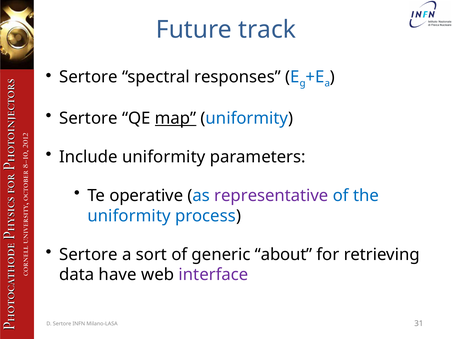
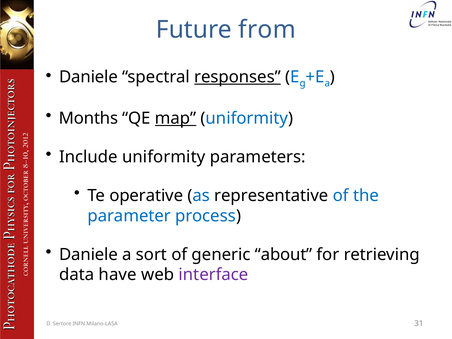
track: track -> from
Sertore at (88, 77): Sertore -> Daniele
responses underline: none -> present
Sertore at (88, 118): Sertore -> Months
representative colour: purple -> black
uniformity at (129, 216): uniformity -> parameter
Sertore at (88, 255): Sertore -> Daniele
